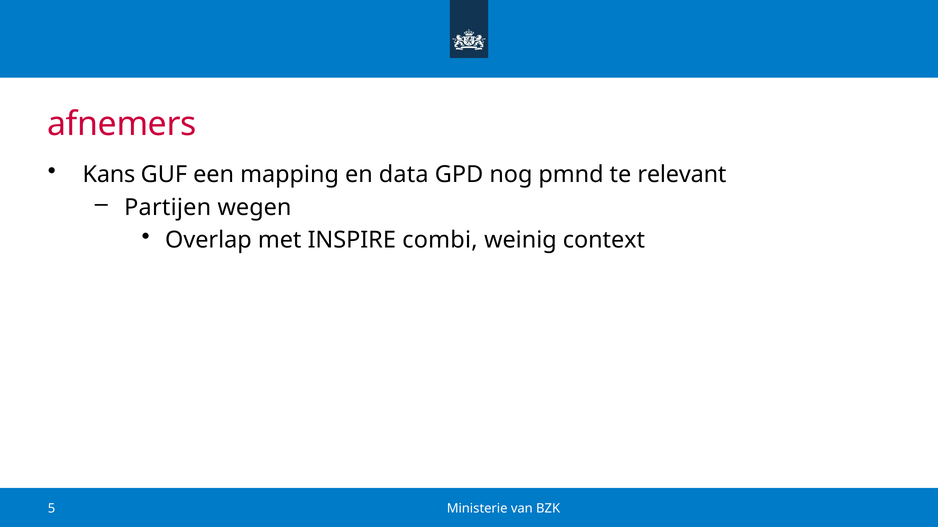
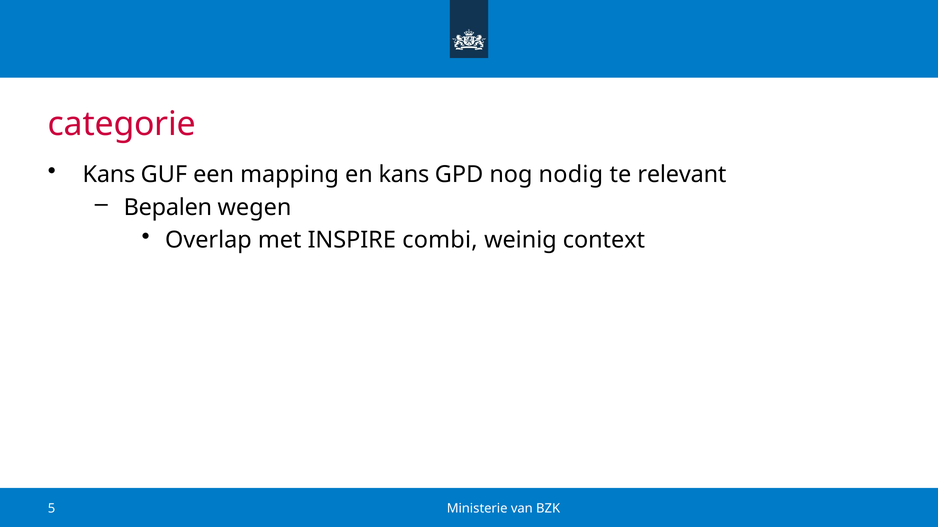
afnemers: afnemers -> categorie
en data: data -> kans
pmnd: pmnd -> nodig
Partijen: Partijen -> Bepalen
